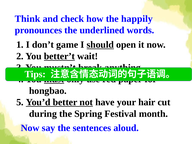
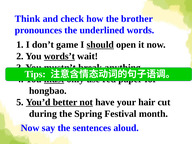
happily: happily -> brother
better’t: better’t -> words’t
